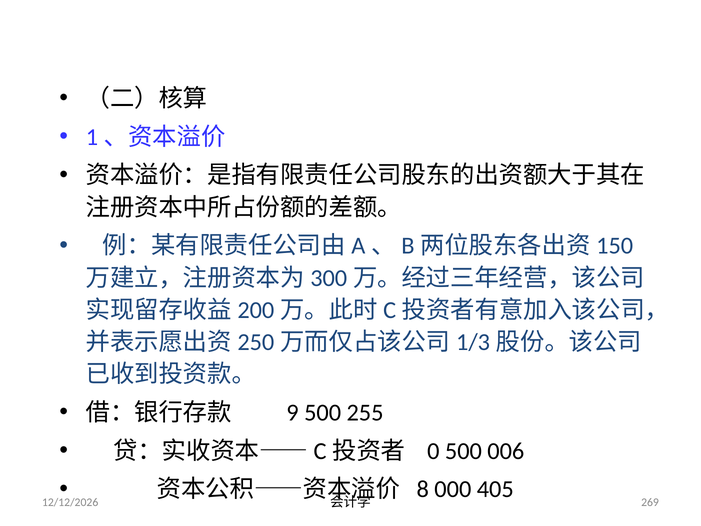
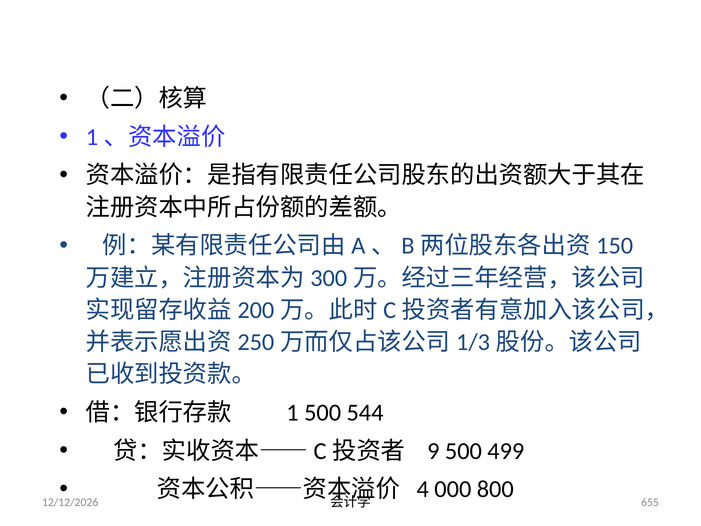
9: 9 -> 1
255: 255 -> 544
0: 0 -> 9
006: 006 -> 499
8: 8 -> 4
405: 405 -> 800
269: 269 -> 655
